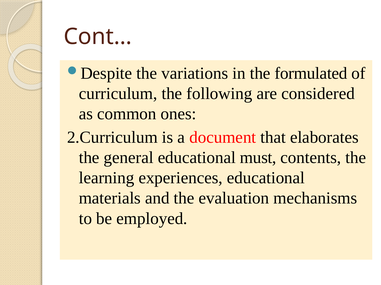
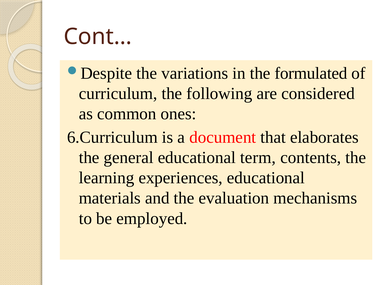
2.Curriculum: 2.Curriculum -> 6.Curriculum
must: must -> term
